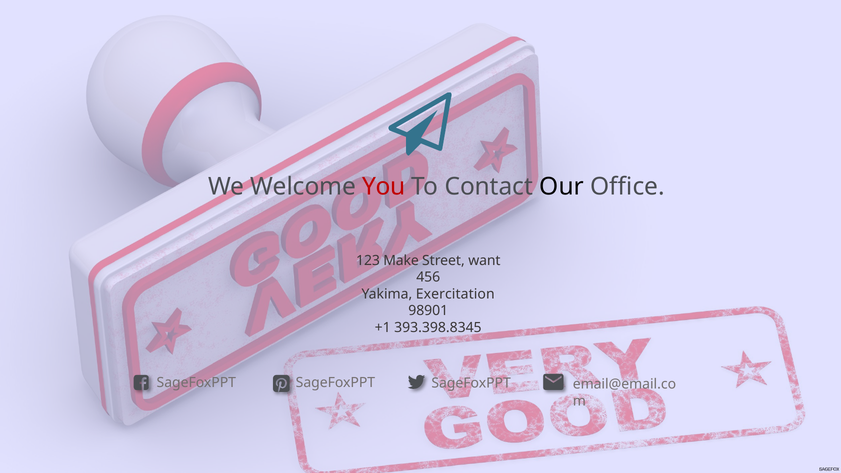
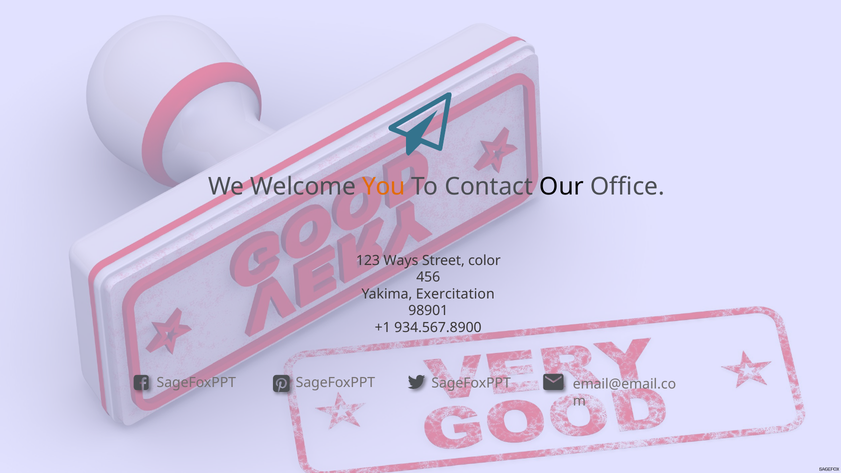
You colour: red -> orange
Make: Make -> Ways
want: want -> color
393.398.8345: 393.398.8345 -> 934.567.8900
